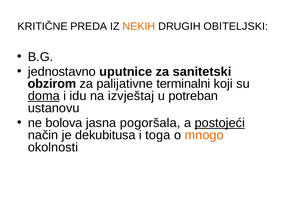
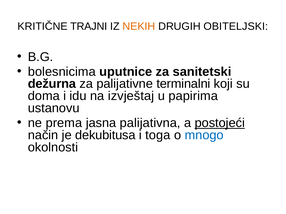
PREDA: PREDA -> TRAJNI
jednostavno: jednostavno -> bolesnicima
obzirom: obzirom -> dežurna
doma underline: present -> none
potreban: potreban -> papirima
bolova: bolova -> prema
pogoršala: pogoršala -> palijativna
mnogo colour: orange -> blue
